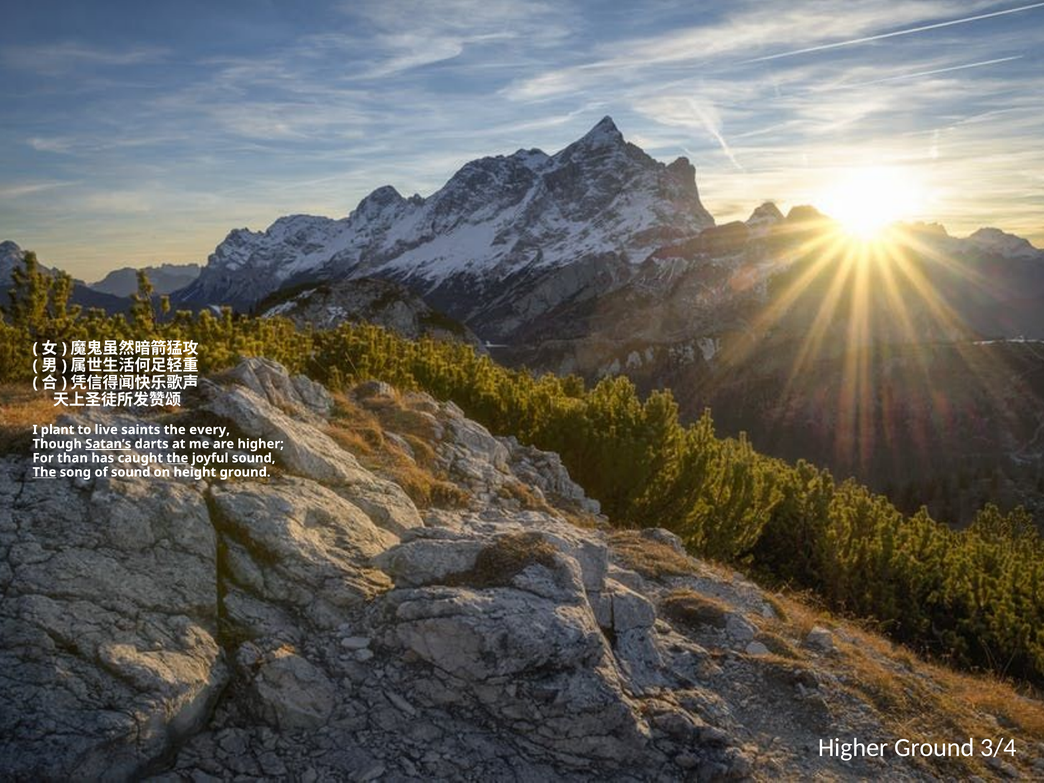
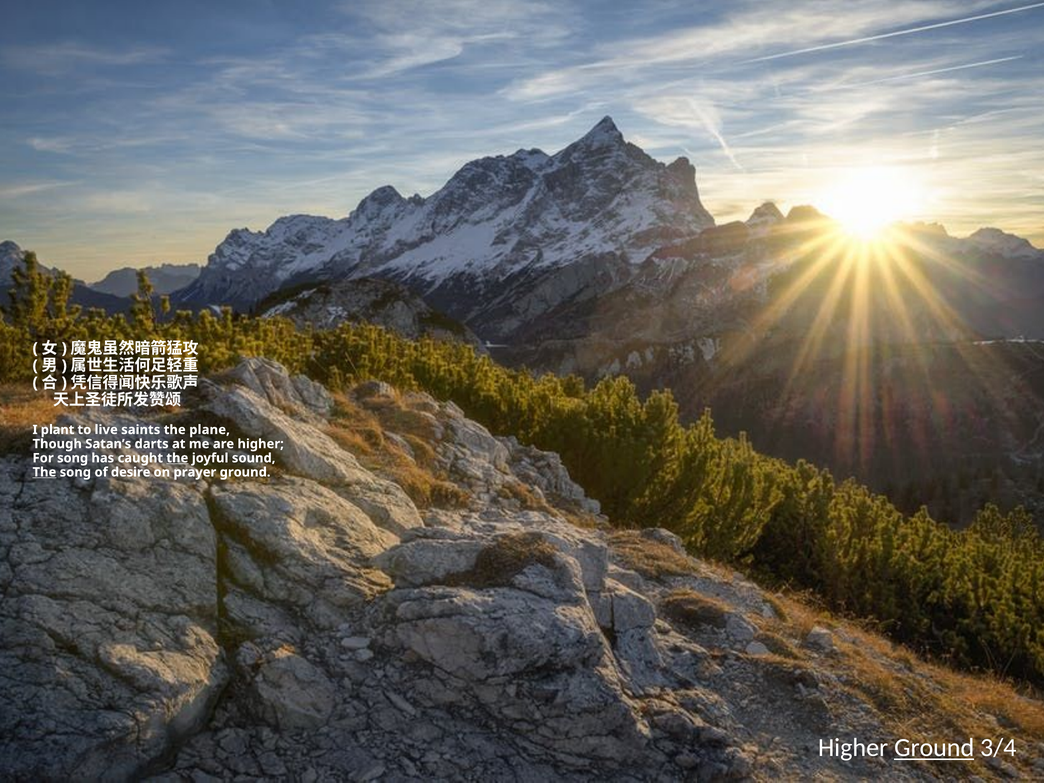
every: every -> plane
Satan’s underline: present -> none
For than: than -> song
of sound: sound -> desire
height: height -> prayer
Ground at (934, 748) underline: none -> present
